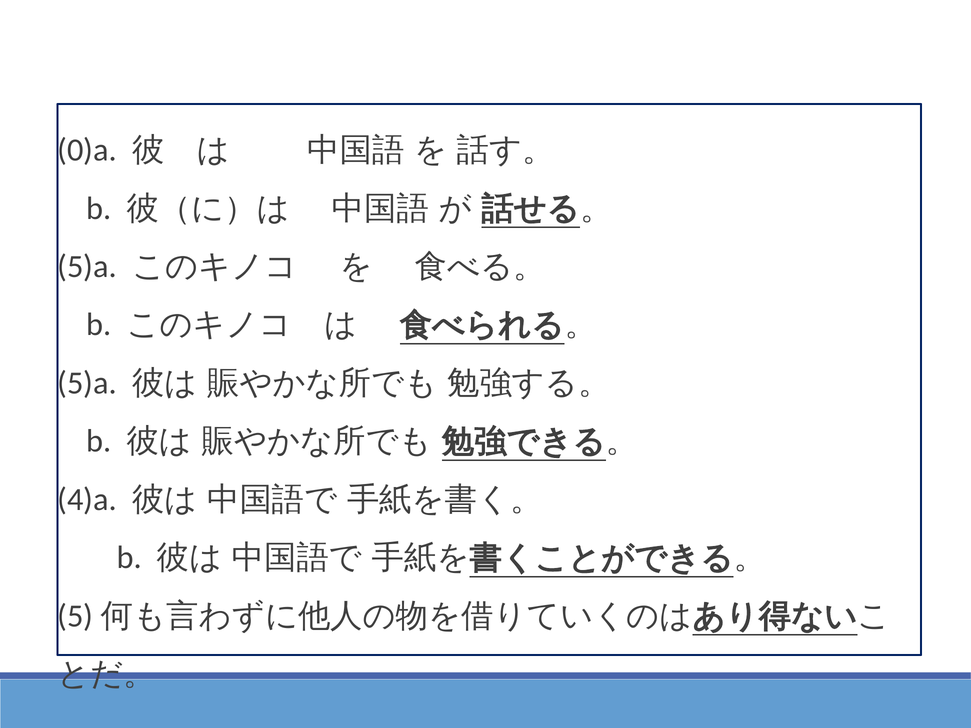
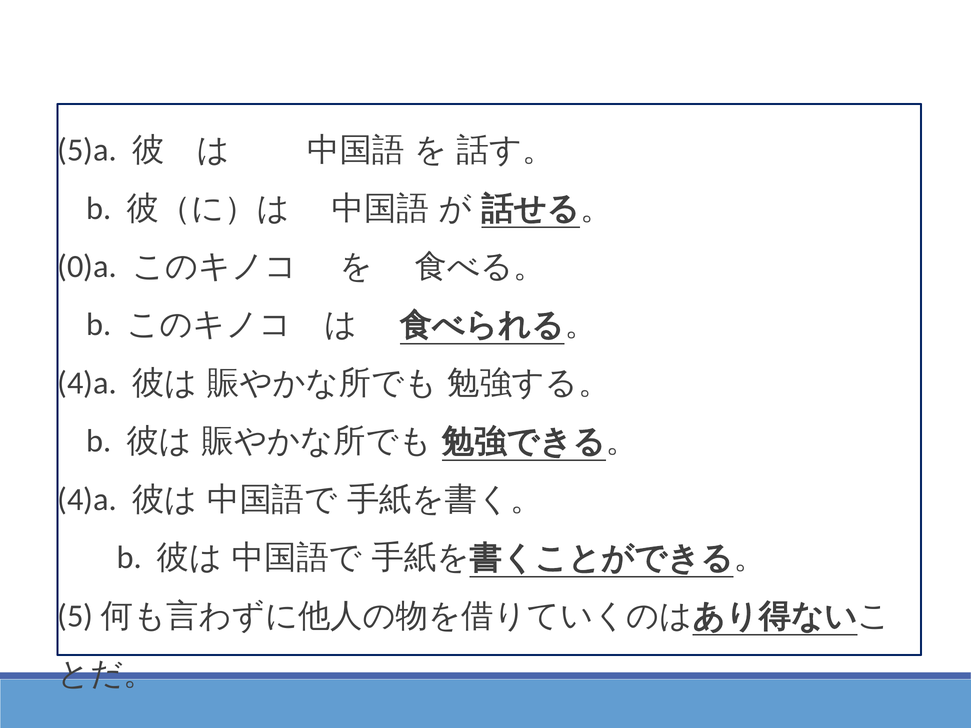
0)a: 0)a -> 5)a
5)a at (87, 267): 5)a -> 0)a
5)a at (87, 383): 5)a -> 4)a
